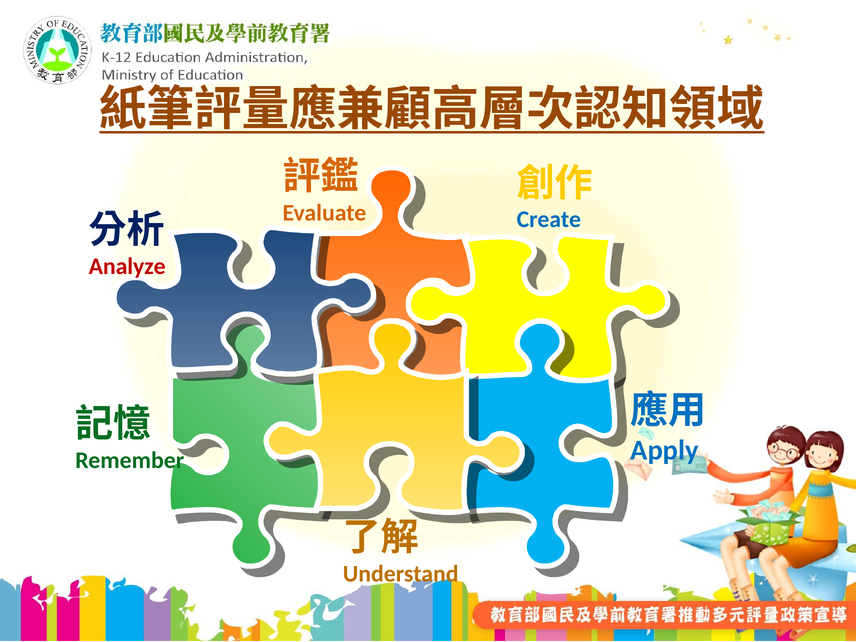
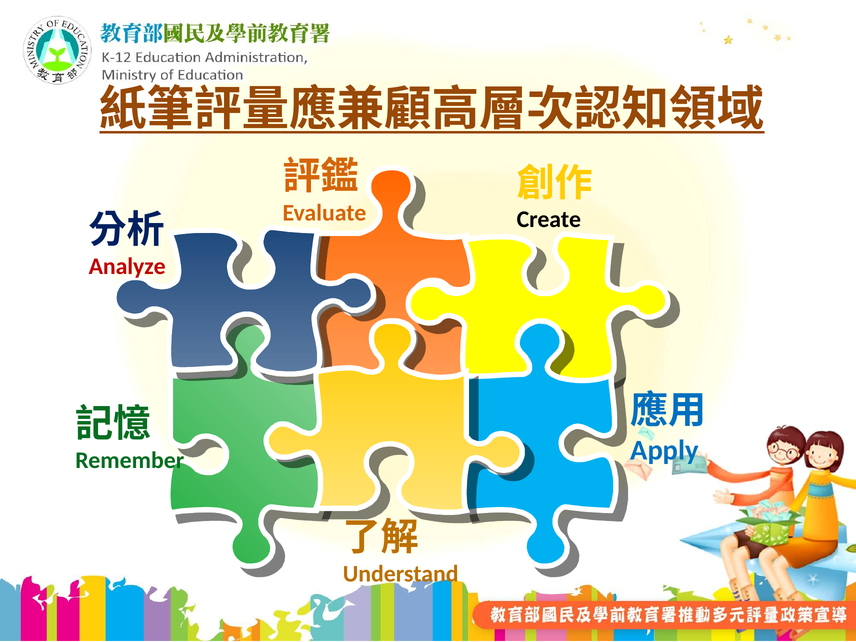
Create colour: blue -> black
